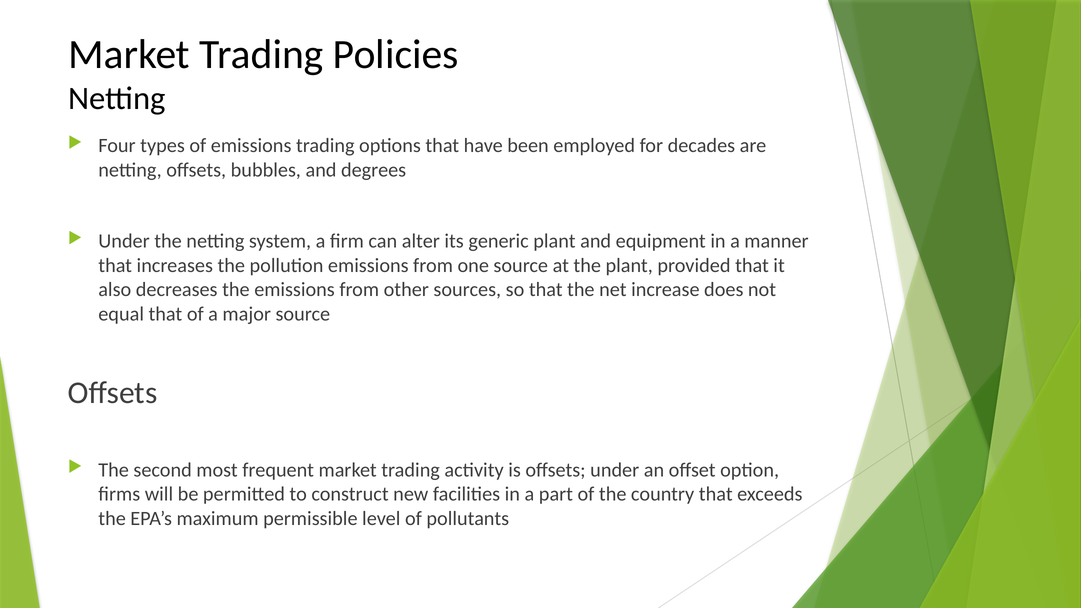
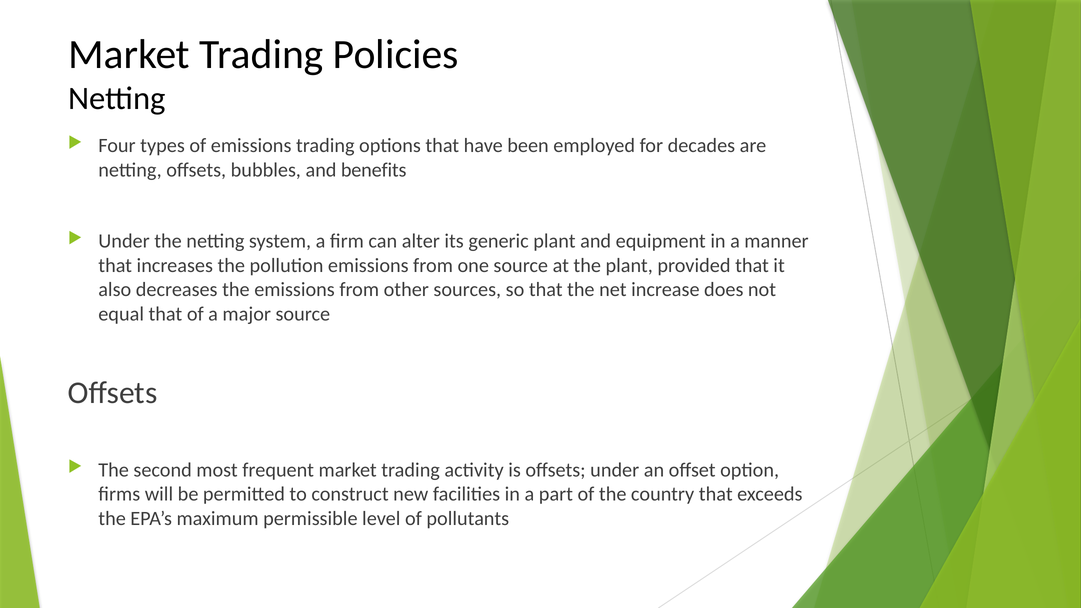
degrees: degrees -> benefits
